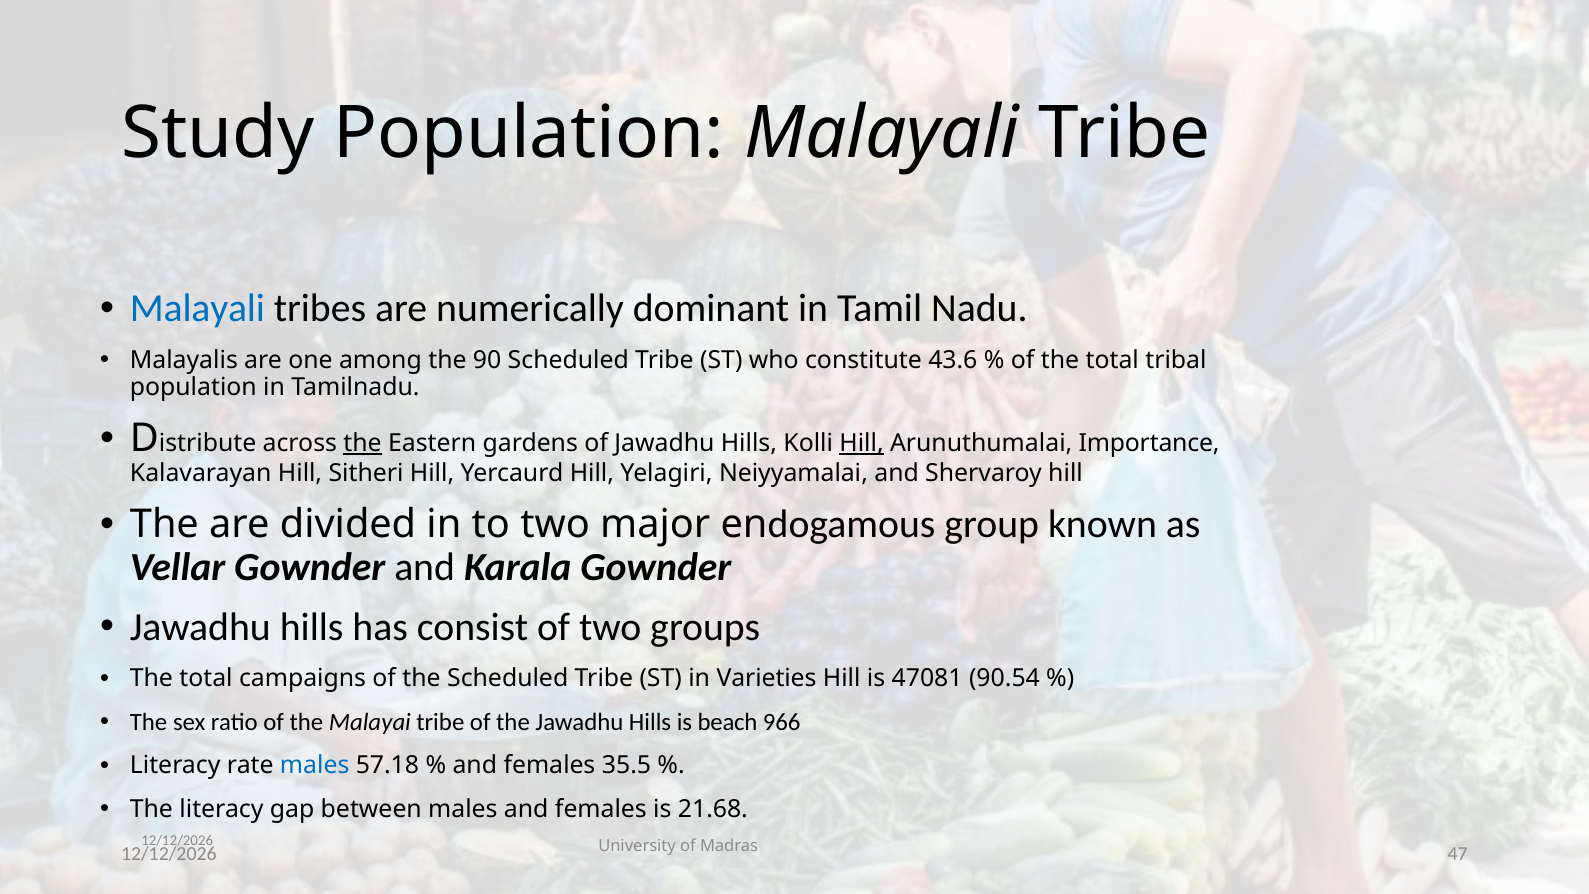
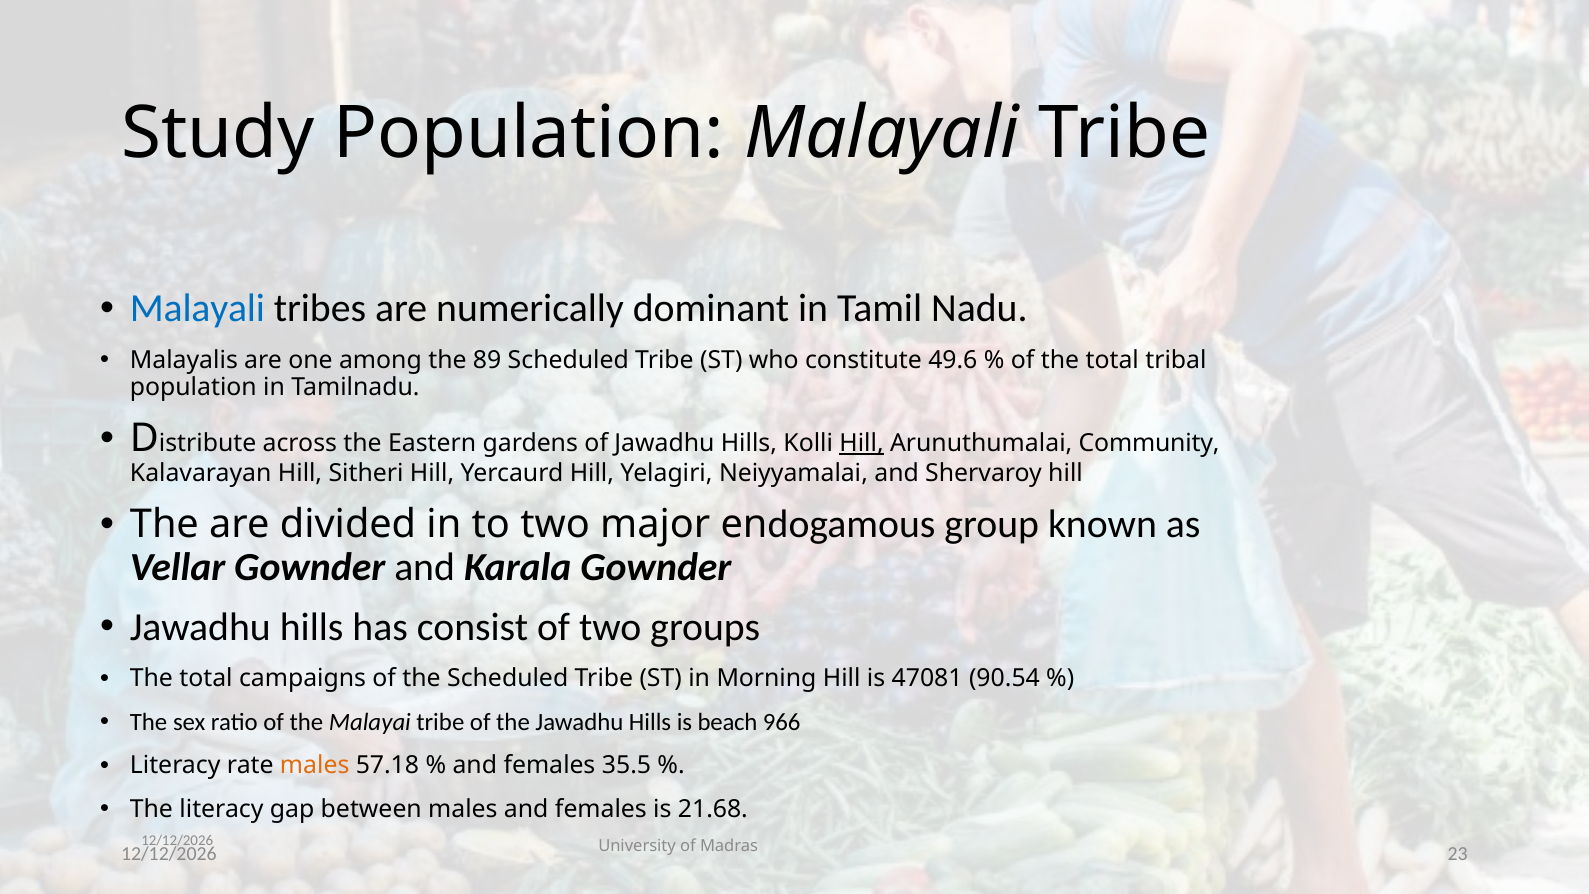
90: 90 -> 89
43.6: 43.6 -> 49.6
the at (363, 443) underline: present -> none
Importance: Importance -> Community
Varieties: Varieties -> Morning
males at (315, 765) colour: blue -> orange
47: 47 -> 23
